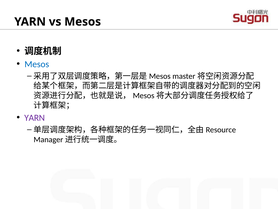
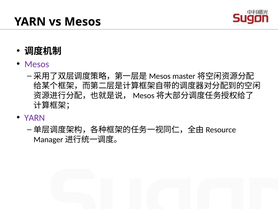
Mesos at (37, 64) colour: blue -> purple
